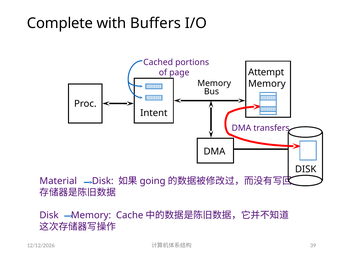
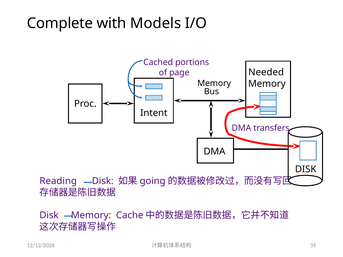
Buffers: Buffers -> Models
Attempt: Attempt -> Needed
Material: Material -> Reading
